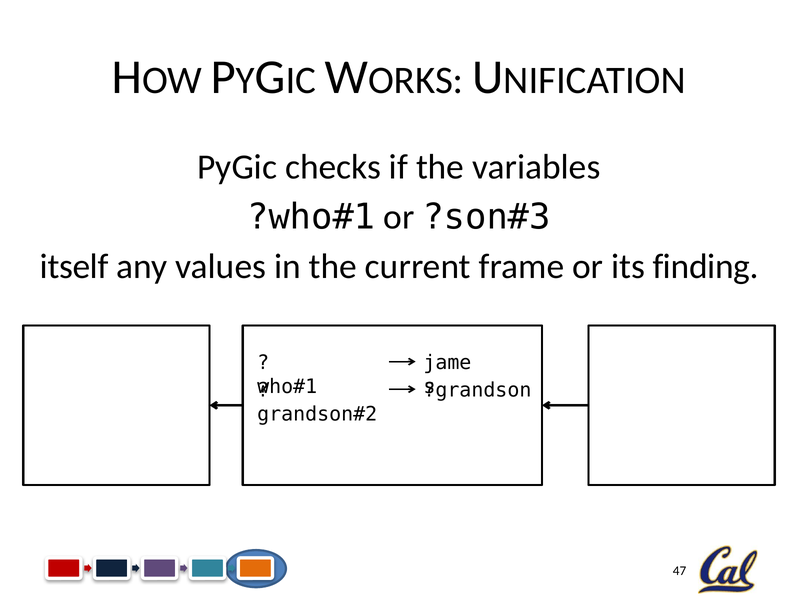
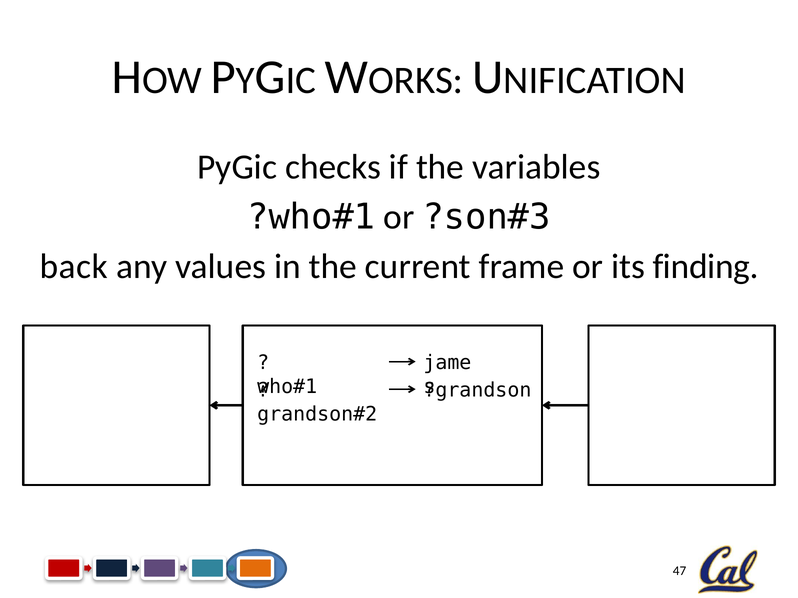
itself: itself -> back
